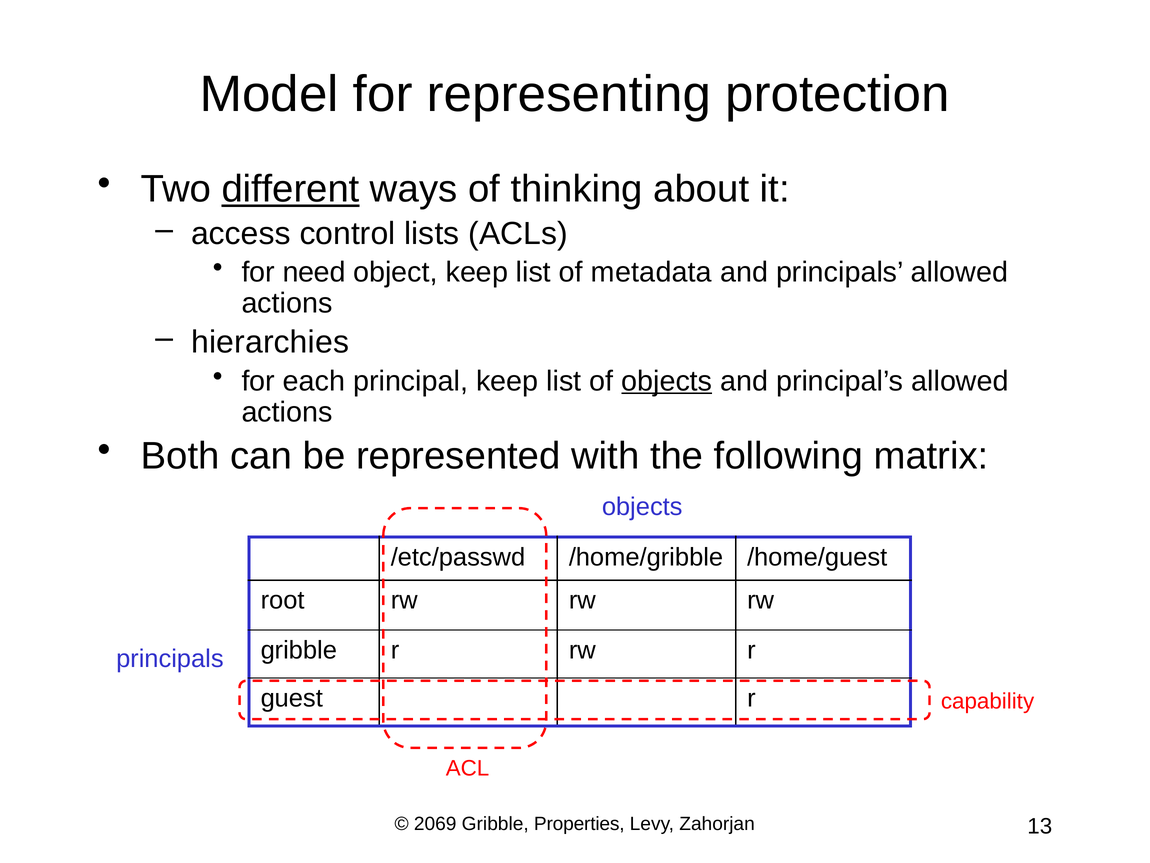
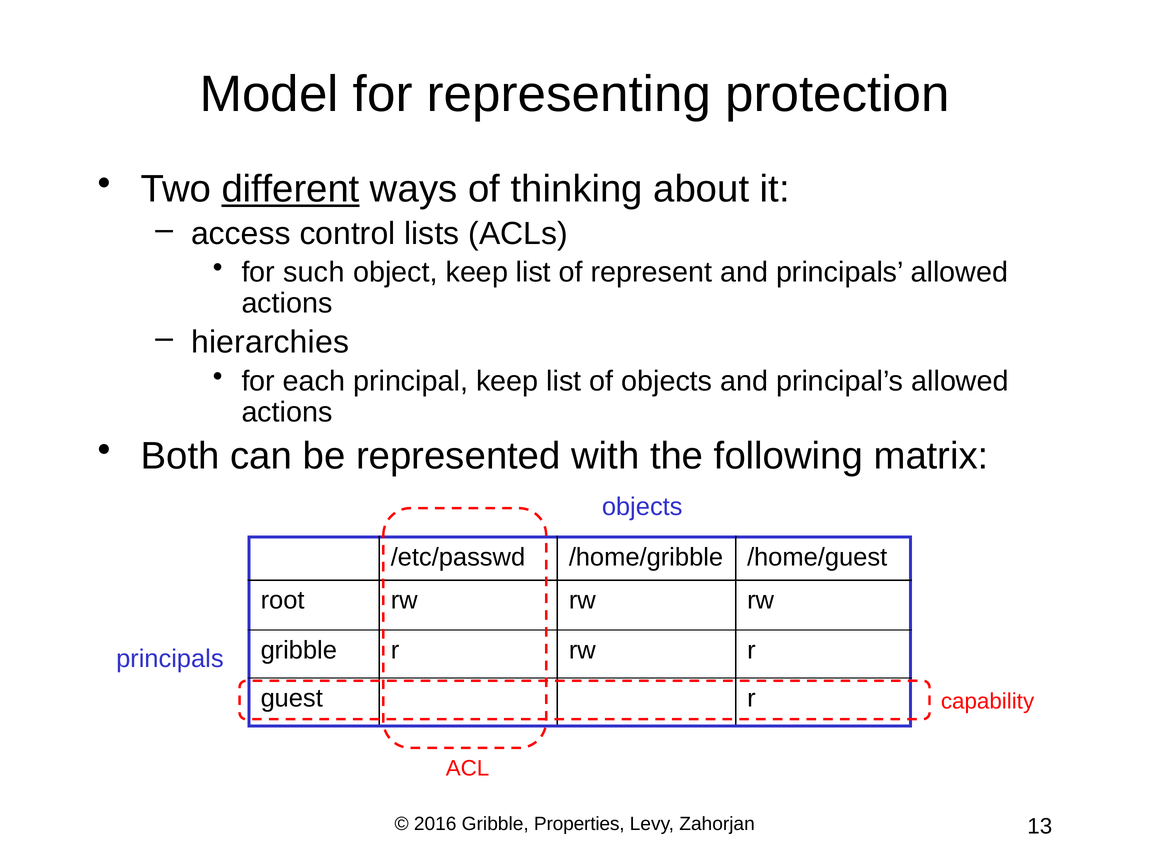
need: need -> such
metadata: metadata -> represent
objects at (667, 381) underline: present -> none
2069: 2069 -> 2016
